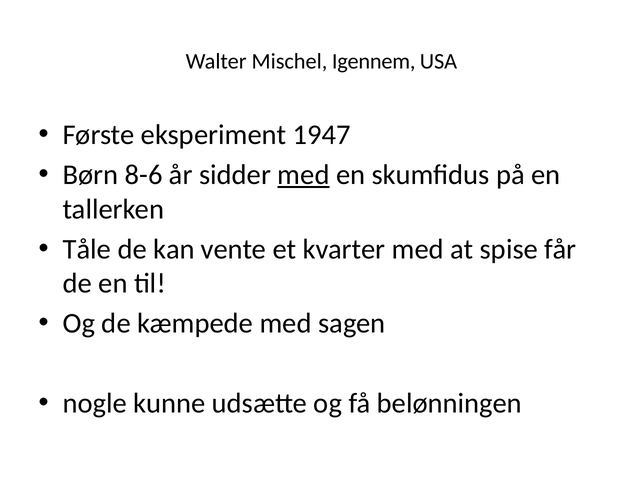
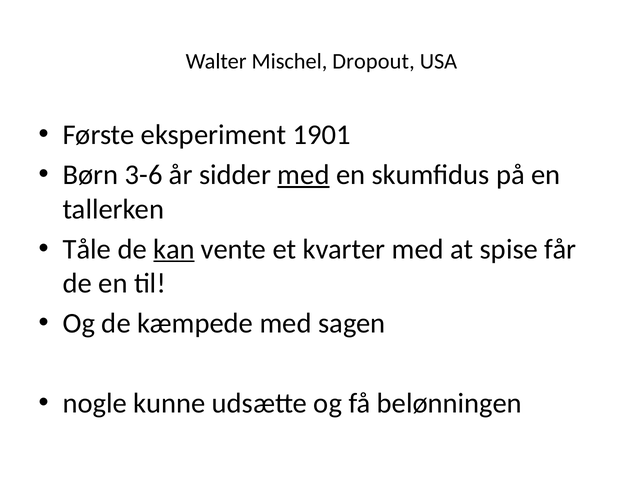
Igennem: Igennem -> Dropout
1947: 1947 -> 1901
8-6: 8-6 -> 3-6
kan underline: none -> present
